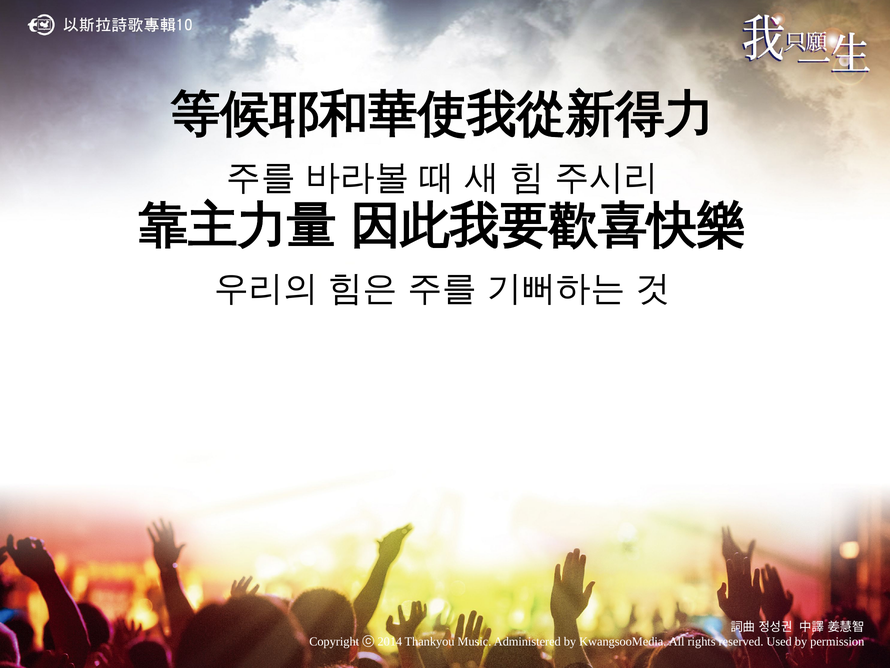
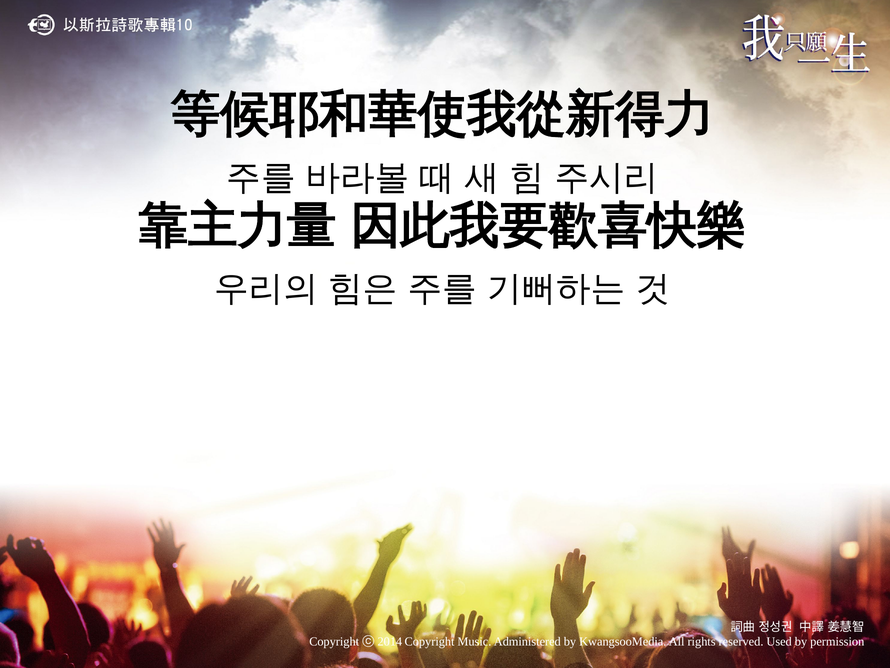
2014 Thankyou: Thankyou -> Copyright
